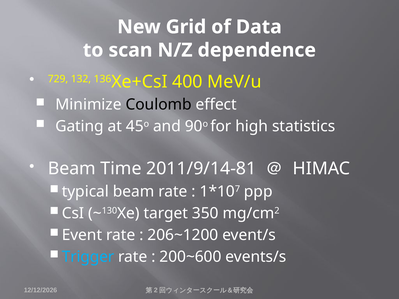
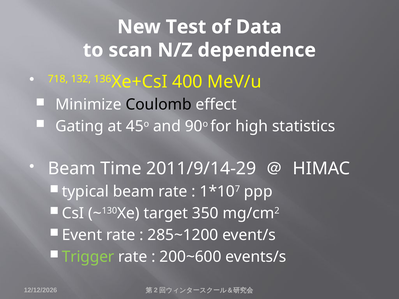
Grid: Grid -> Test
729: 729 -> 718
2011/9/14-81: 2011/9/14-81 -> 2011/9/14-29
206~1200: 206~1200 -> 285~1200
Trigger colour: light blue -> light green
